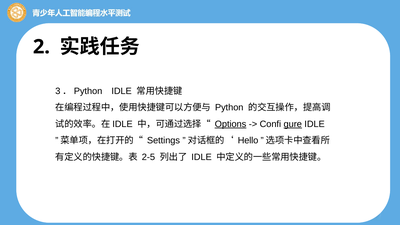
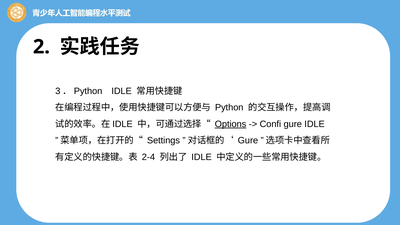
gure at (293, 124) underline: present -> none
Hello at (248, 141): Hello -> Gure
2-5: 2-5 -> 2-4
